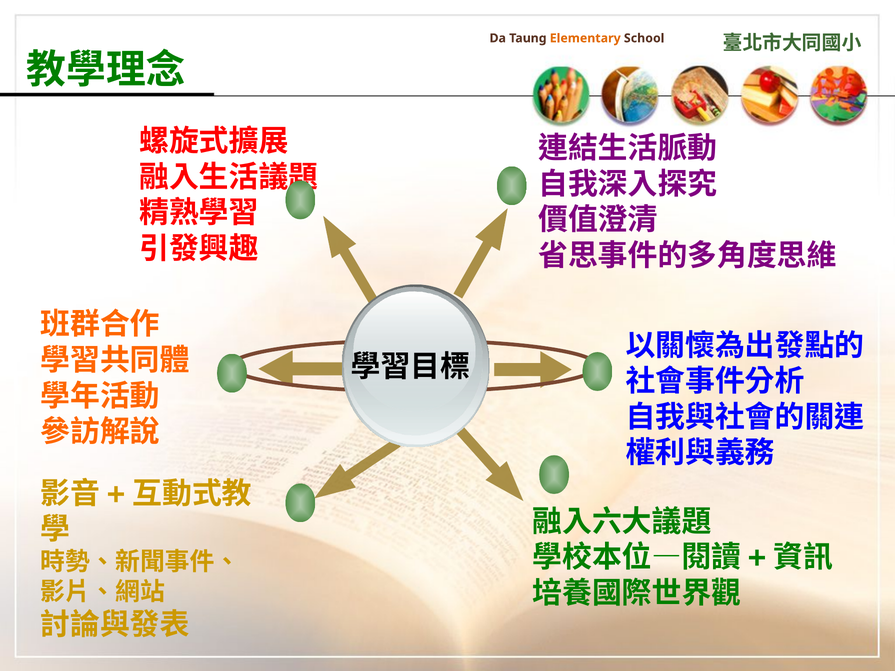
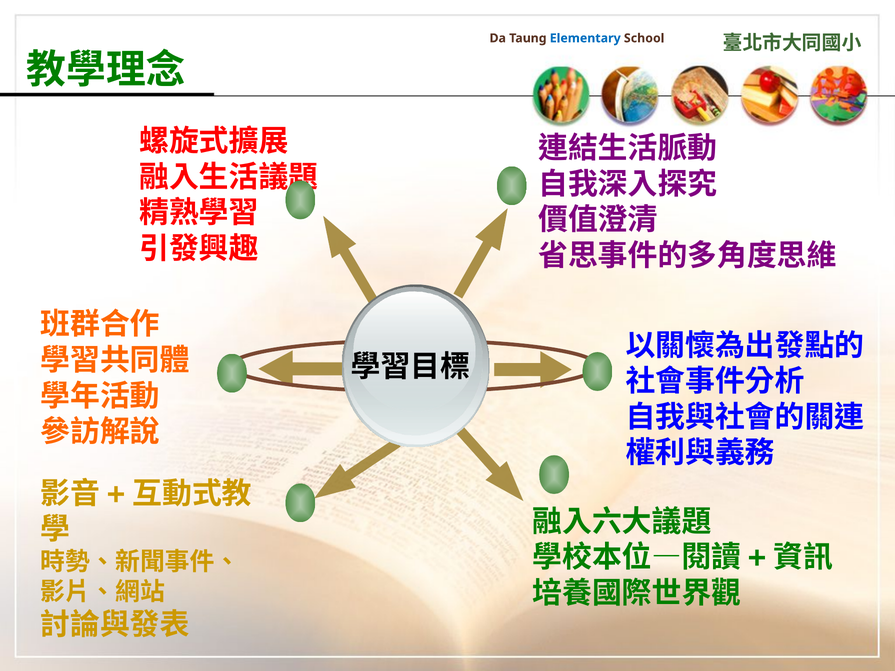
Elementary colour: orange -> blue
